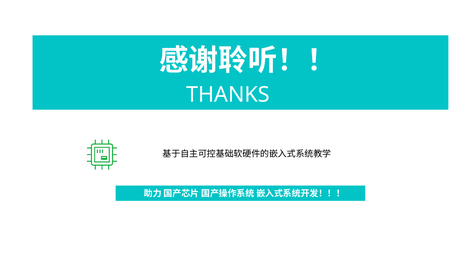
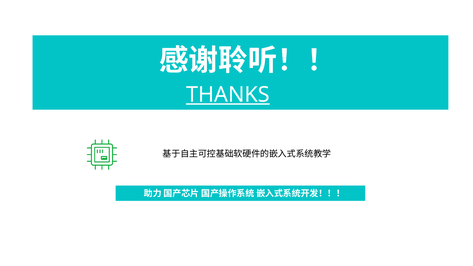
THANKS underline: none -> present
